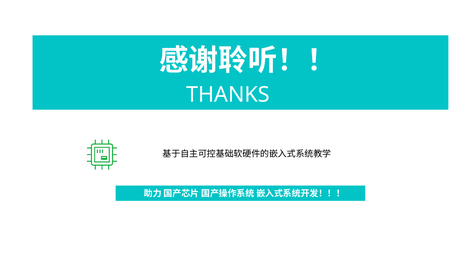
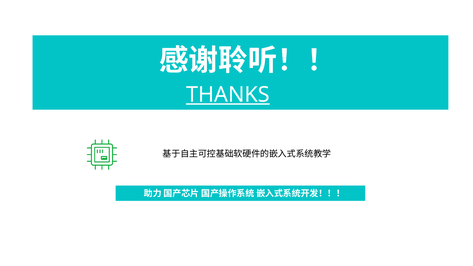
THANKS underline: none -> present
